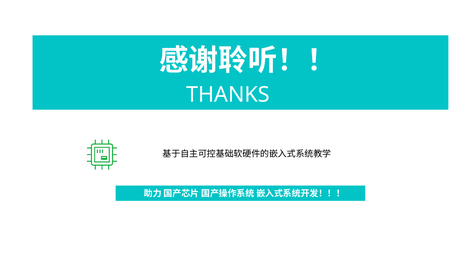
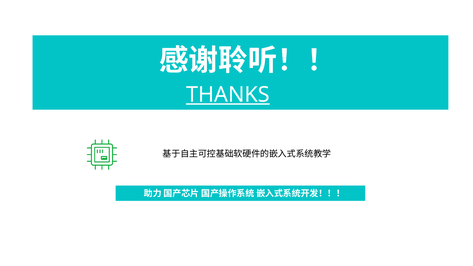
THANKS underline: none -> present
